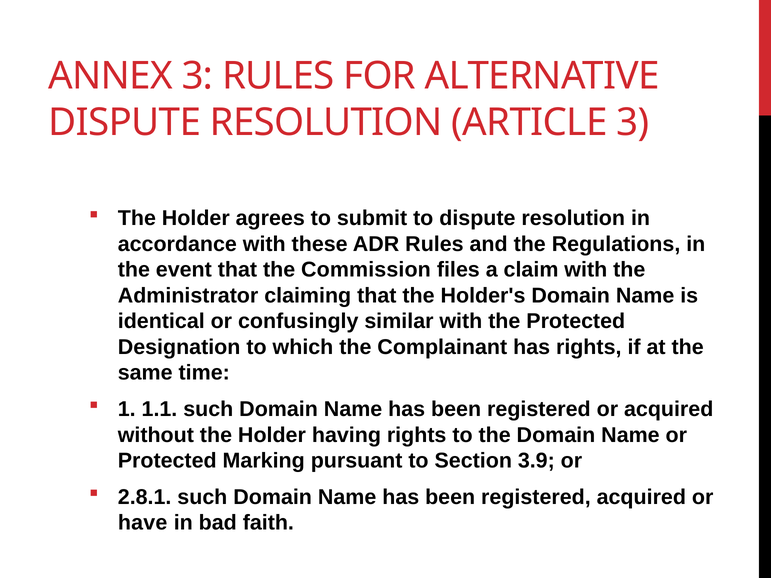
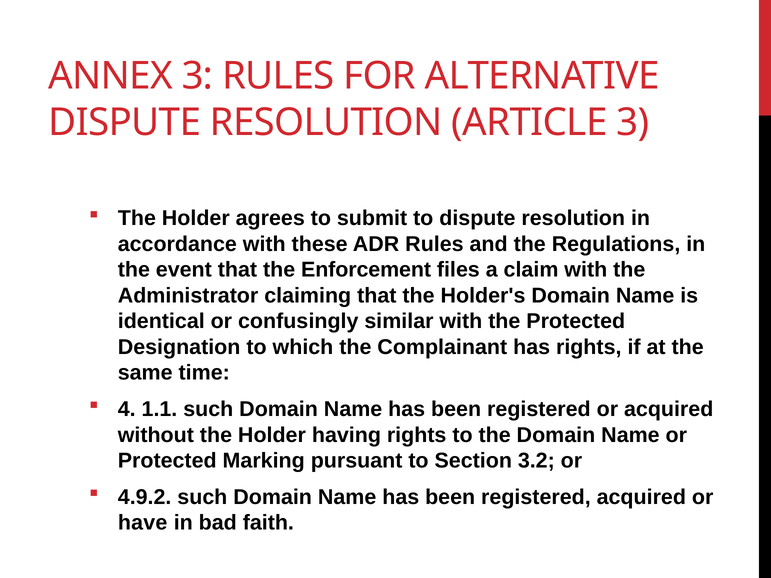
Commission: Commission -> Enforcement
1: 1 -> 4
3.9: 3.9 -> 3.2
2.8.1: 2.8.1 -> 4.9.2
